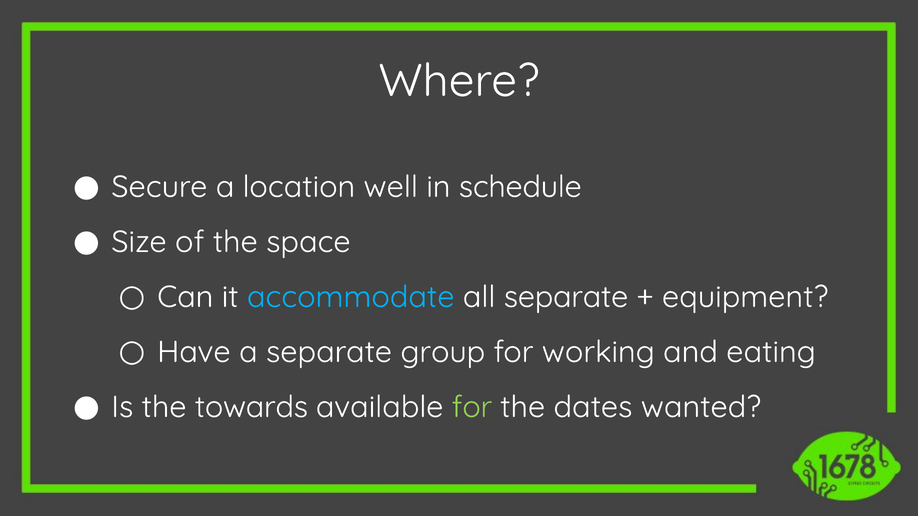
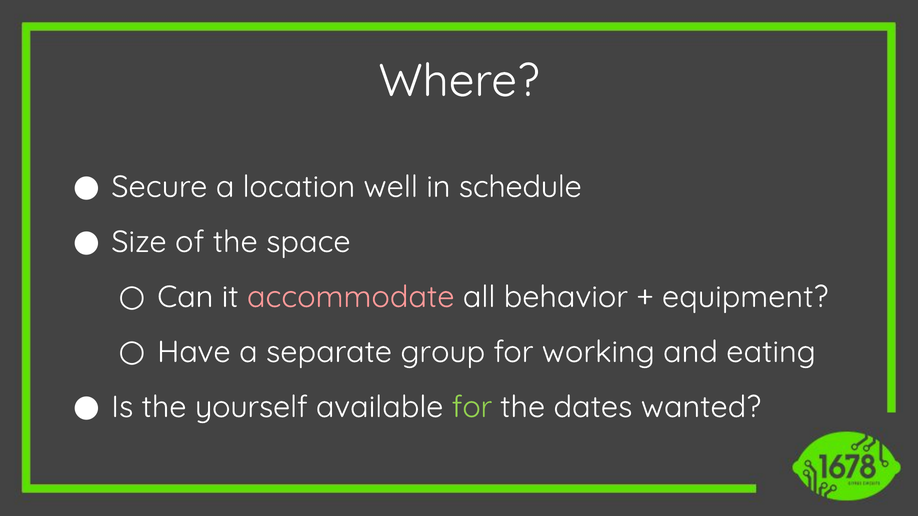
accommodate colour: light blue -> pink
all separate: separate -> behavior
towards: towards -> yourself
